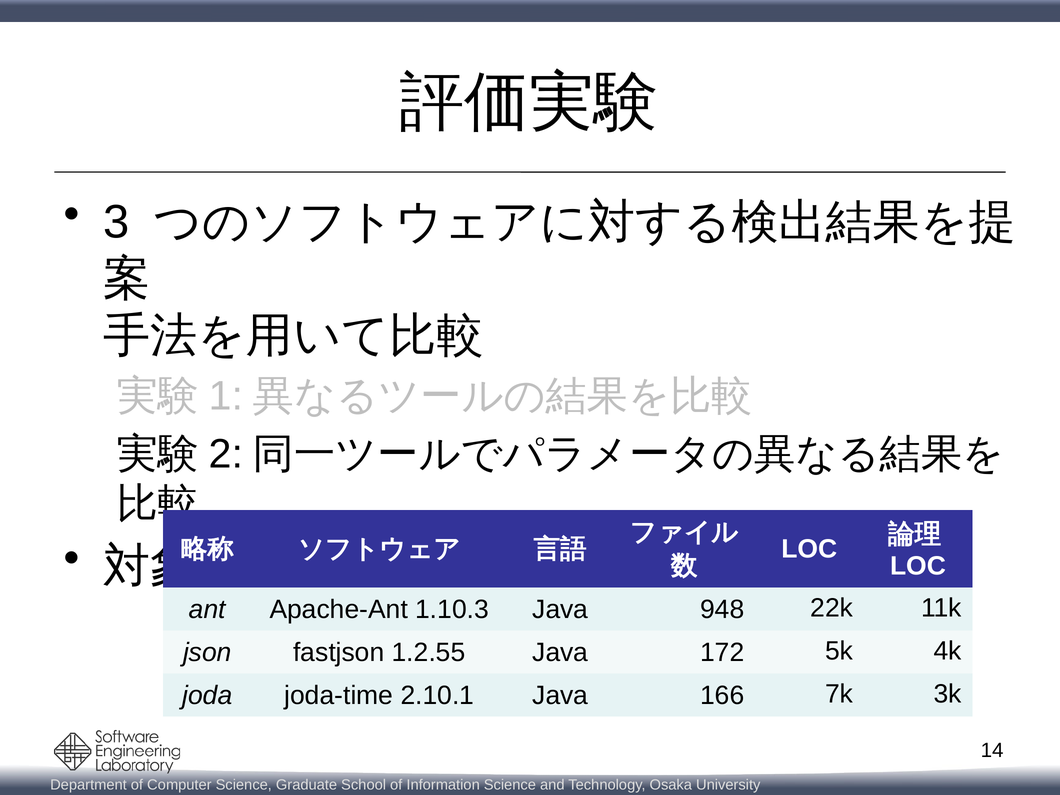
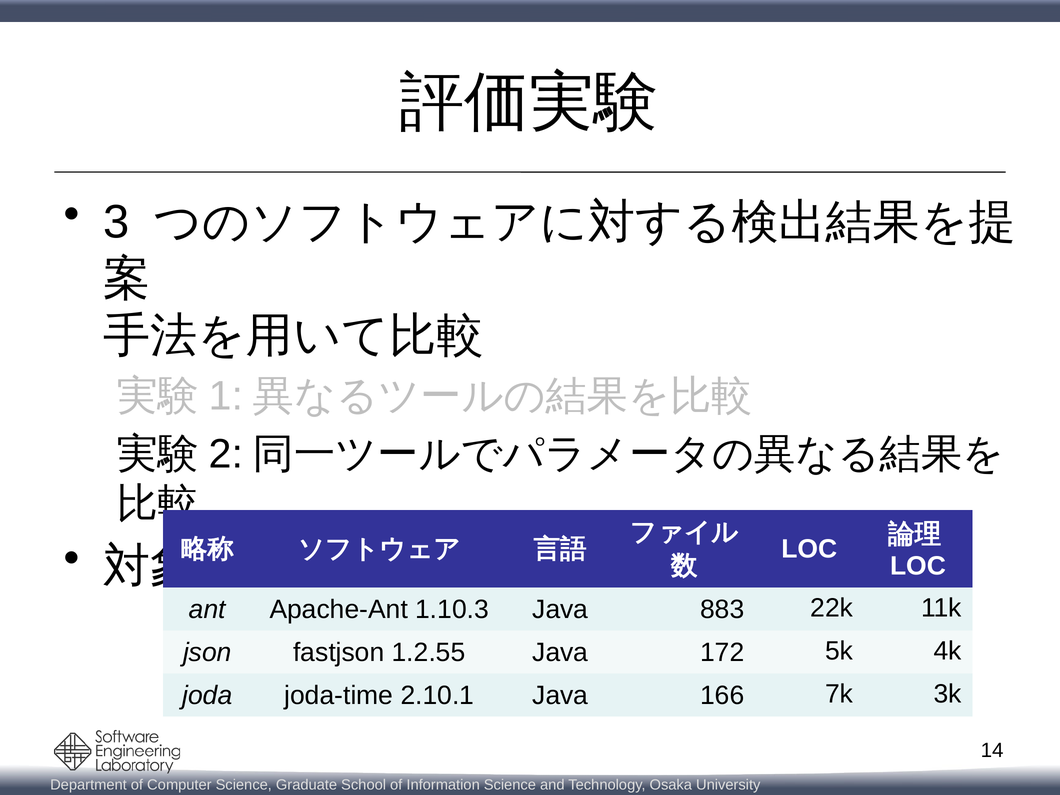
948: 948 -> 883
